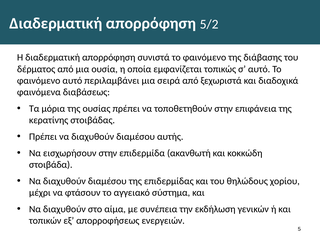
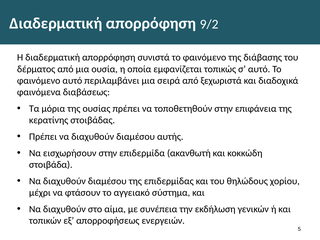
5/2: 5/2 -> 9/2
